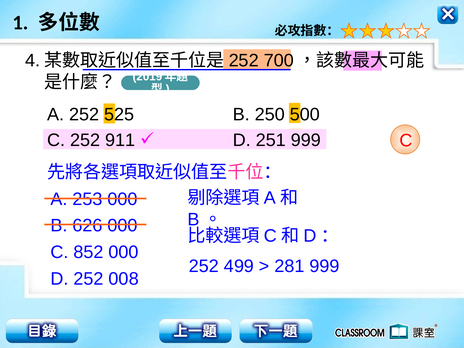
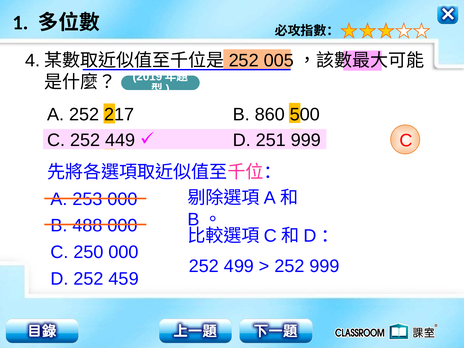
700: 700 -> 005
525: 525 -> 217
250: 250 -> 860
911: 911 -> 449
626: 626 -> 488
852: 852 -> 250
281 at (290, 266): 281 -> 252
008: 008 -> 459
